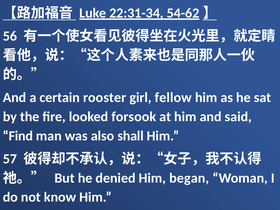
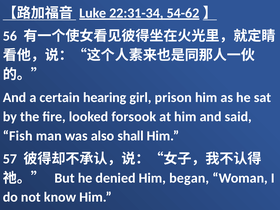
rooster: rooster -> hearing
fellow: fellow -> prison
Find: Find -> Fish
